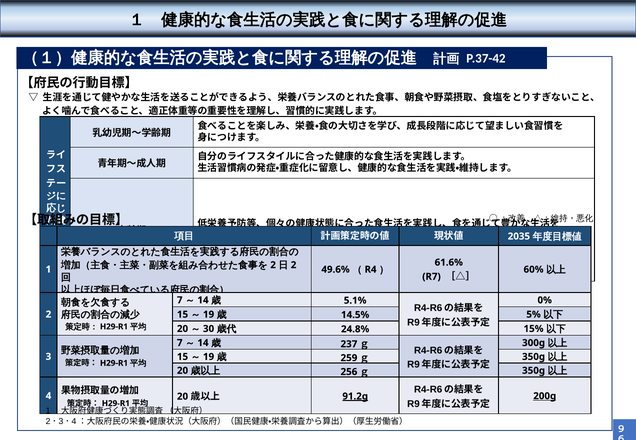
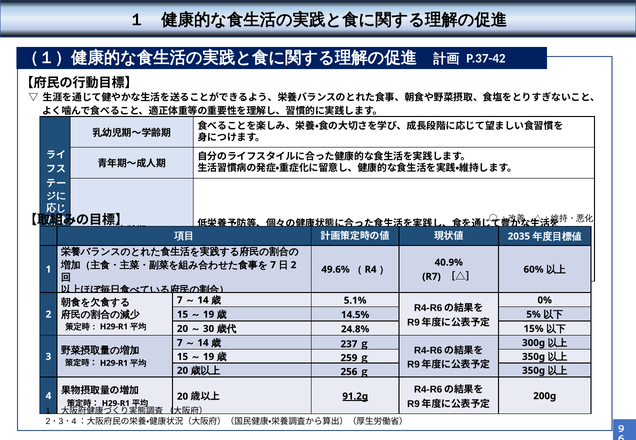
61.6%: 61.6% -> 40.9%
2 at (273, 265): 2 -> 7
200g underline: present -> none
